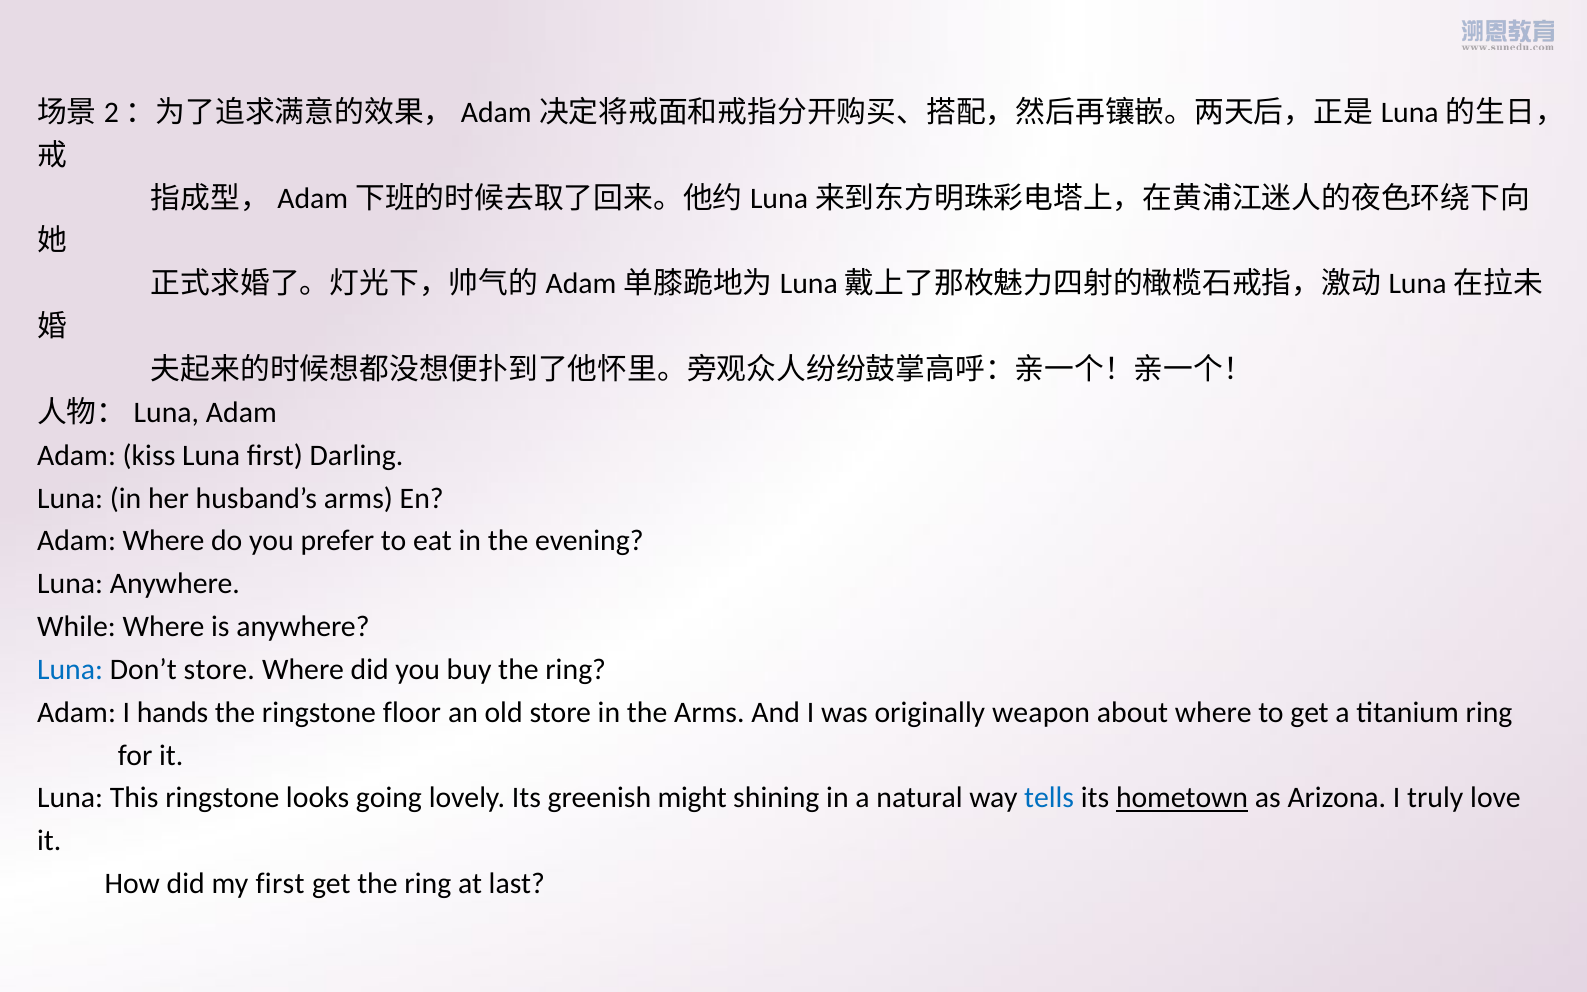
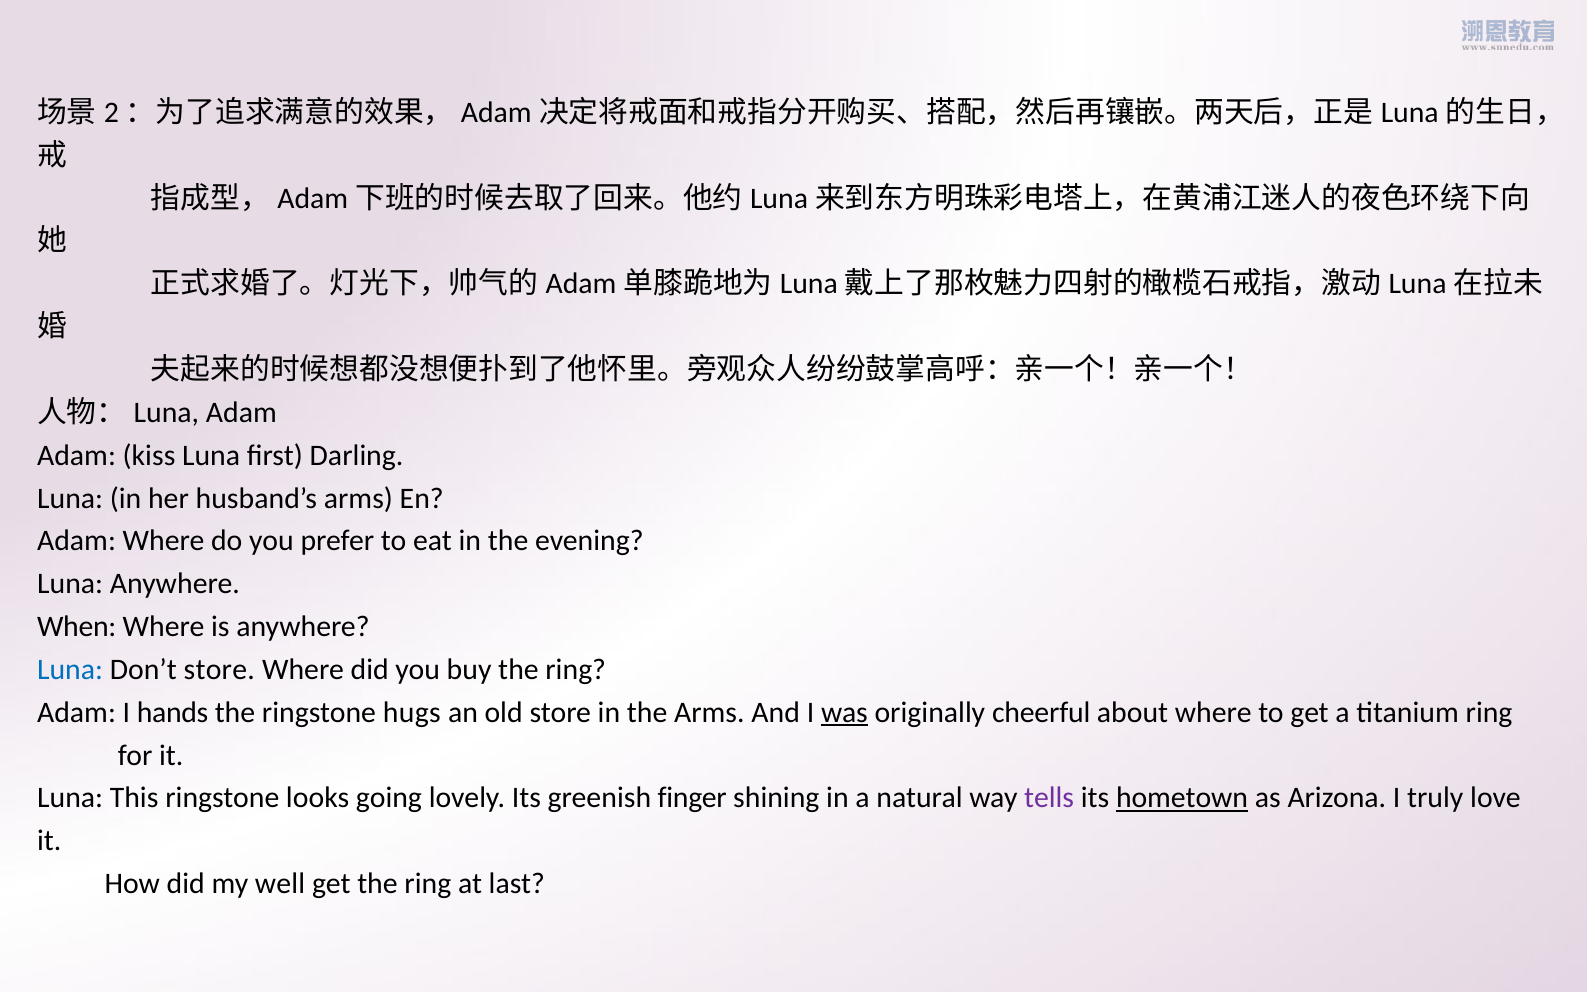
While: While -> When
floor: floor -> hugs
was underline: none -> present
weapon: weapon -> cheerful
might: might -> finger
tells colour: blue -> purple
my first: first -> well
